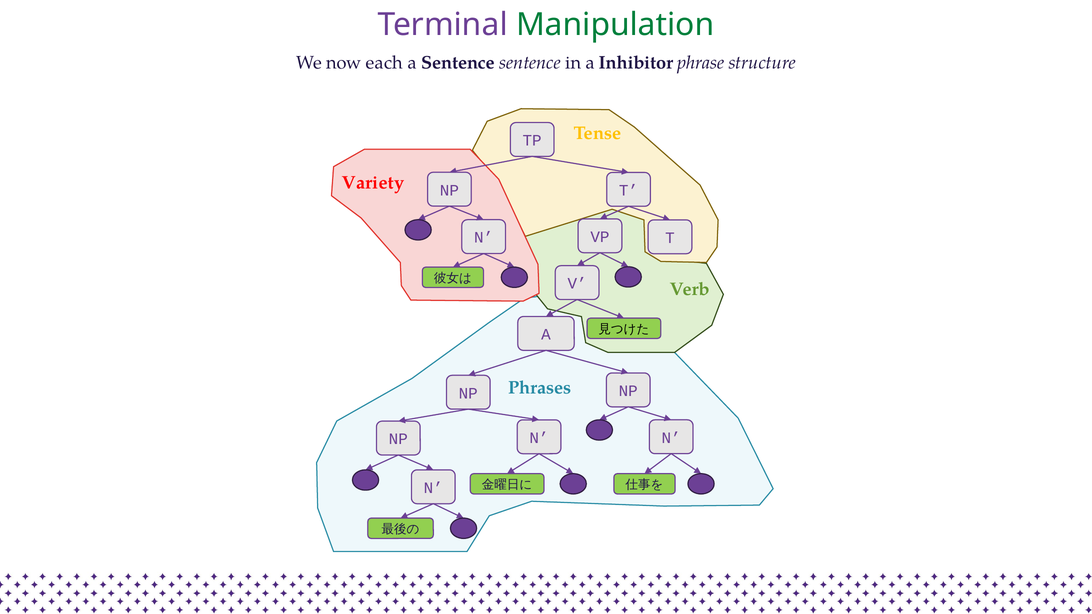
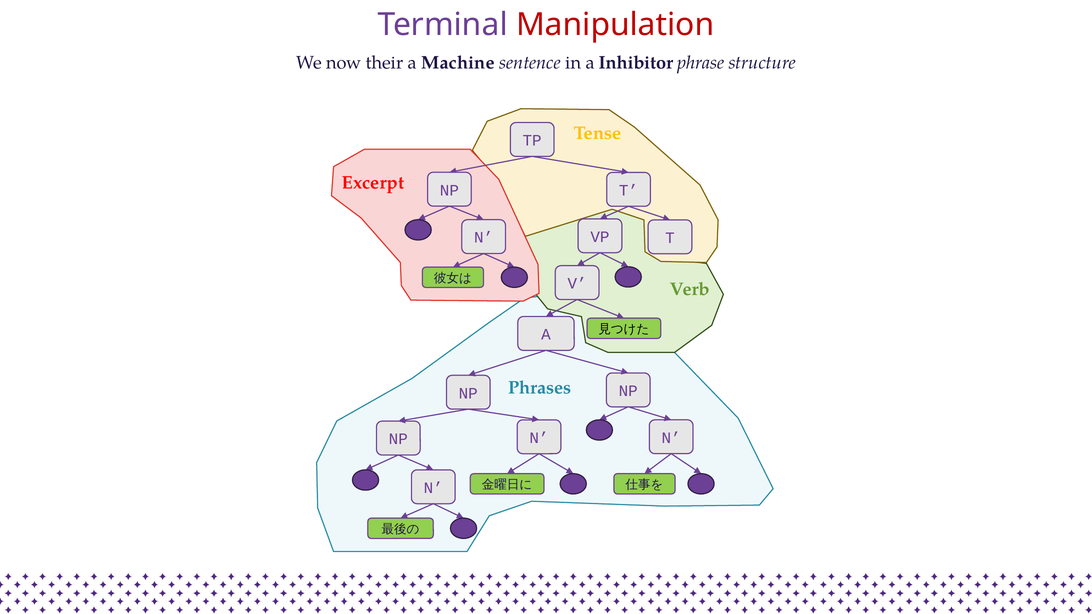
Manipulation colour: green -> red
each: each -> their
a Sentence: Sentence -> Machine
Variety: Variety -> Excerpt
